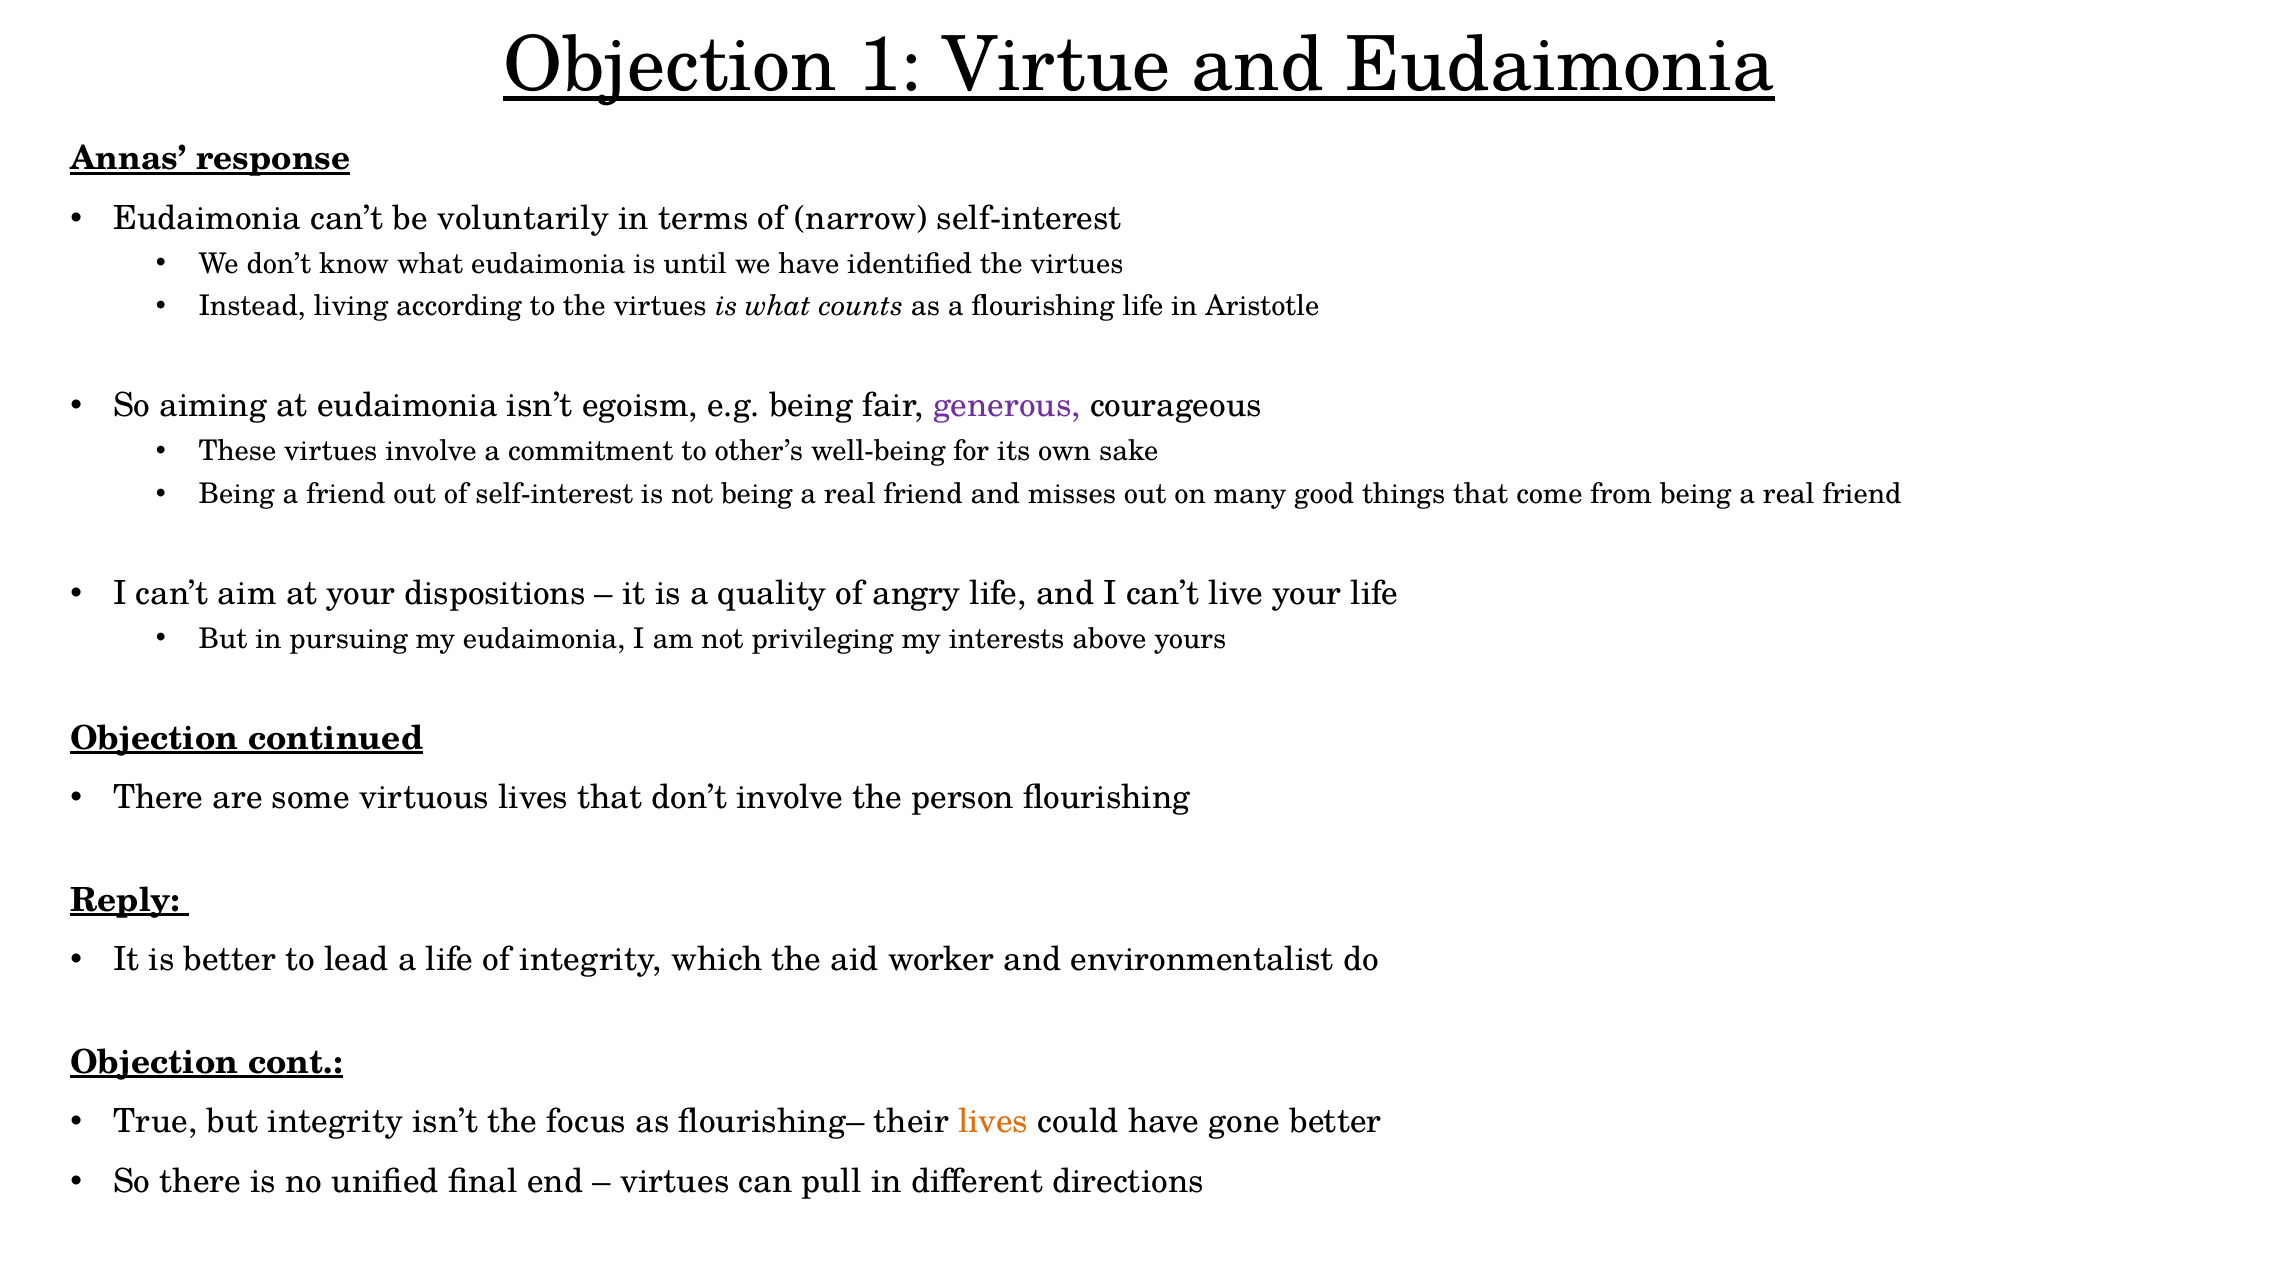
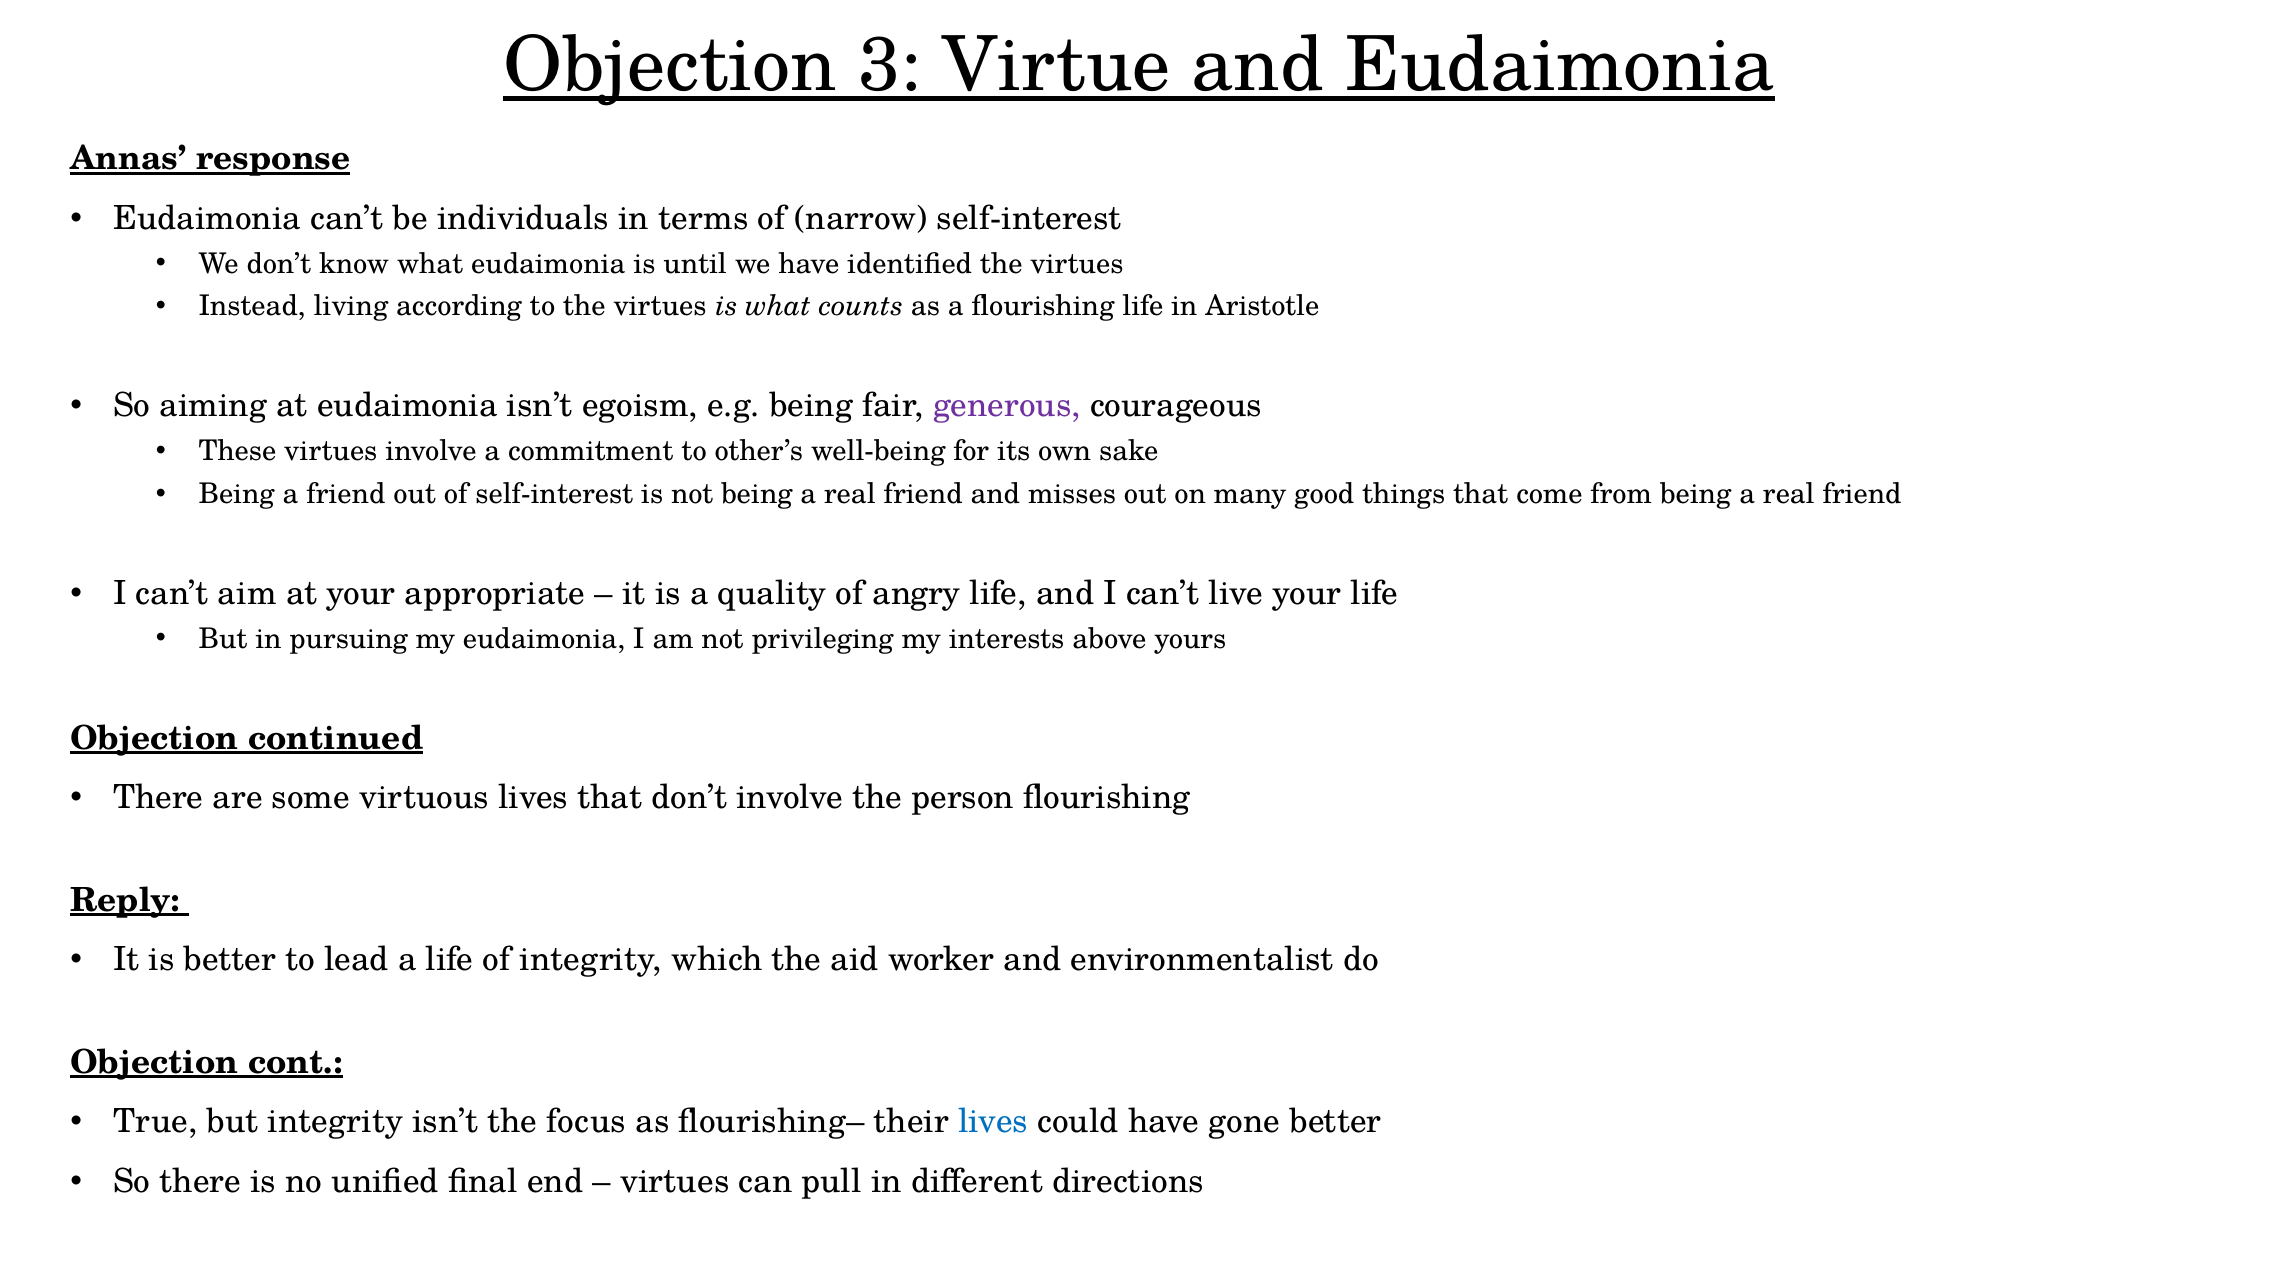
1: 1 -> 3
voluntarily: voluntarily -> individuals
dispositions: dispositions -> appropriate
lives at (993, 1122) colour: orange -> blue
